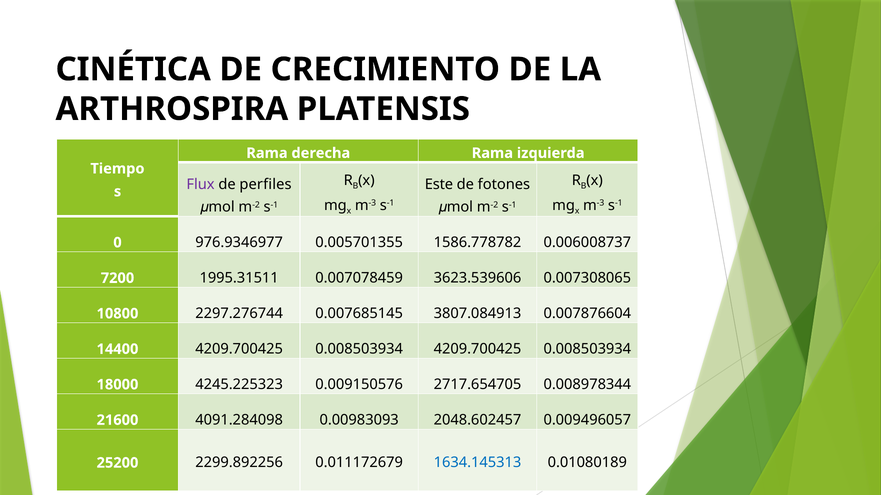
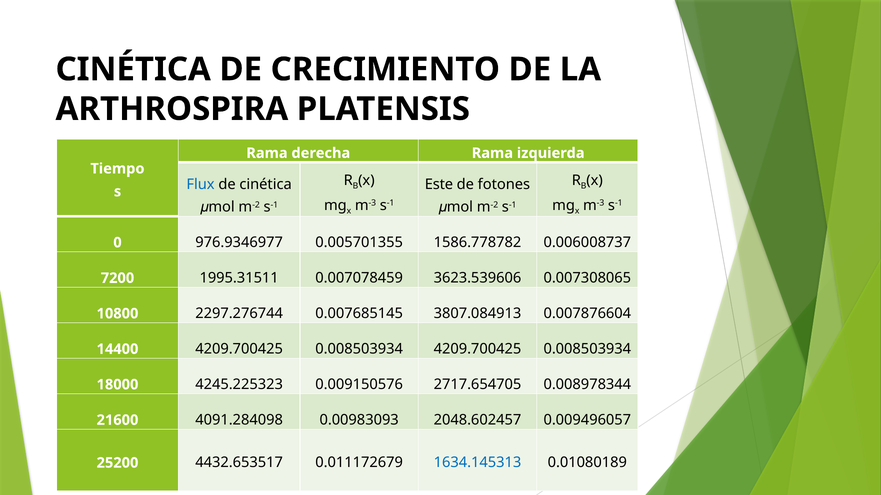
Flux colour: purple -> blue
de perfiles: perfiles -> cinética
2299.892256: 2299.892256 -> 4432.653517
